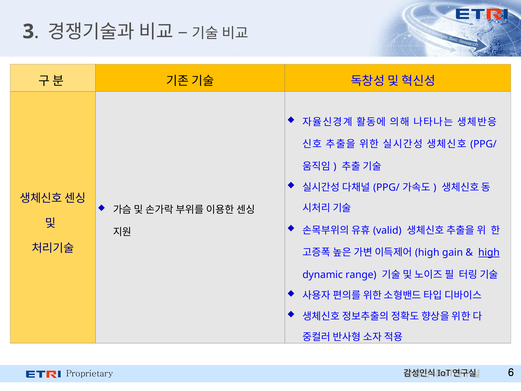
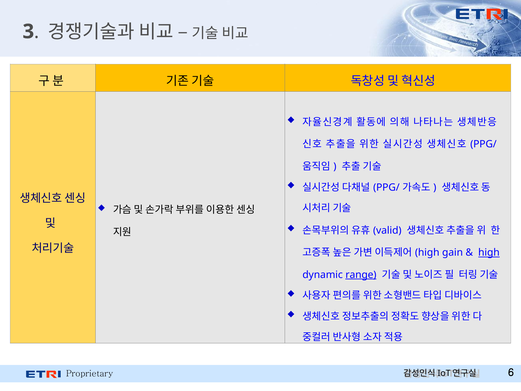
range underline: none -> present
